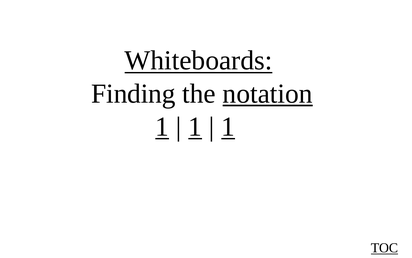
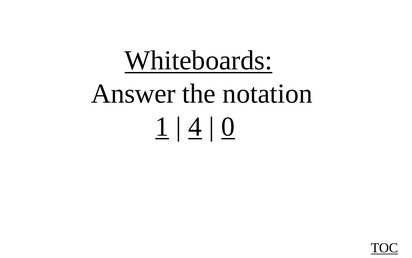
Finding: Finding -> Answer
notation underline: present -> none
1 at (195, 126): 1 -> 4
1 at (228, 126): 1 -> 0
